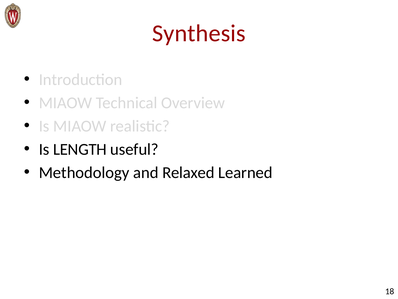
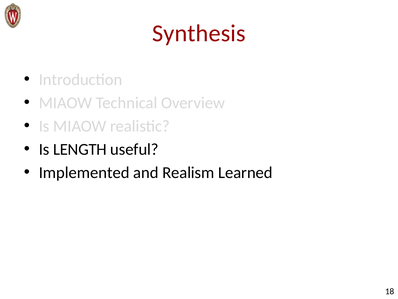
Methodology: Methodology -> Implemented
Relaxed: Relaxed -> Realism
